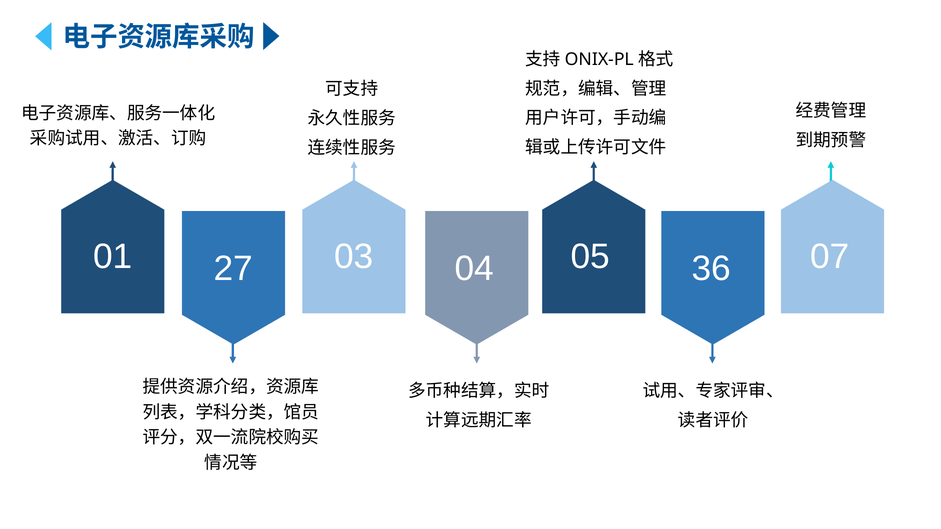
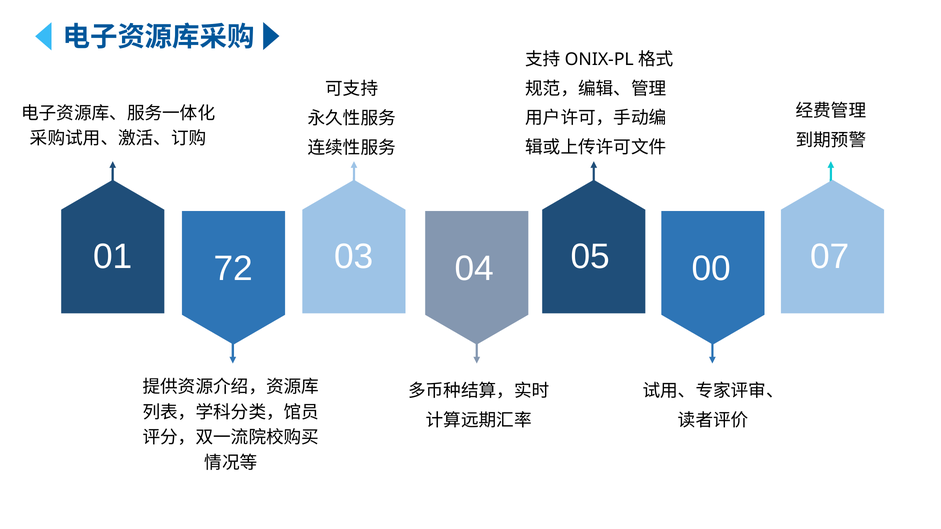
27: 27 -> 72
36: 36 -> 00
